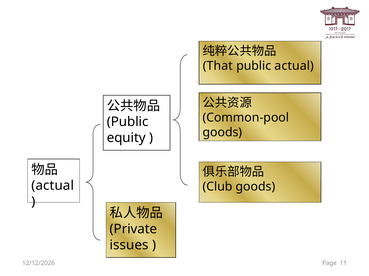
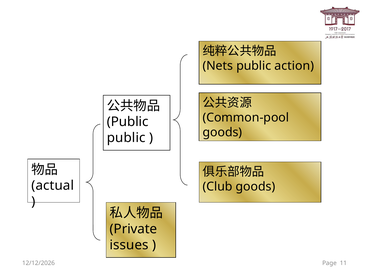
That: That -> Nets
public actual: actual -> action
equity at (126, 138): equity -> public
